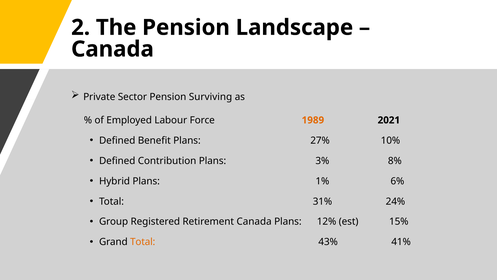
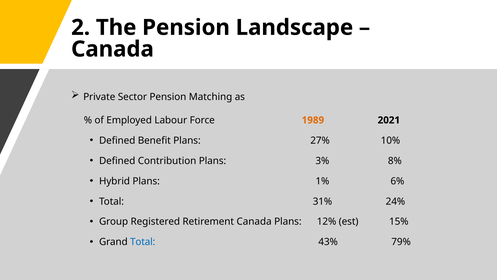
Surviving: Surviving -> Matching
Total at (143, 242) colour: orange -> blue
41%: 41% -> 79%
